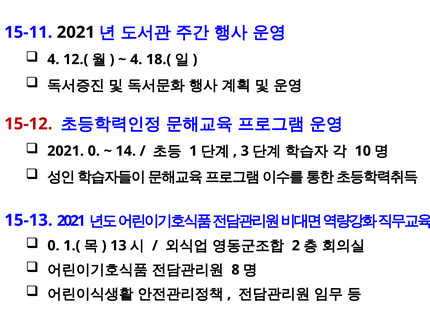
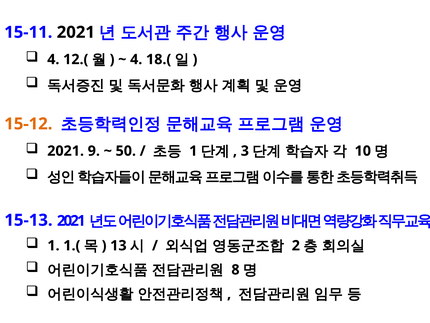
15-12 colour: red -> orange
2021 0: 0 -> 9
14: 14 -> 50
0 at (53, 245): 0 -> 1
